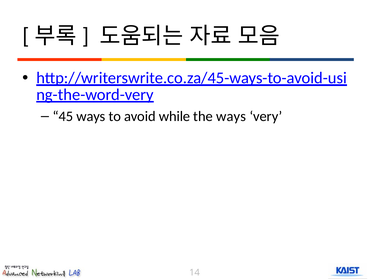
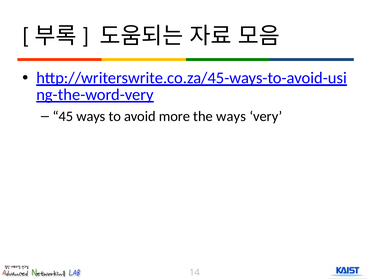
while: while -> more
